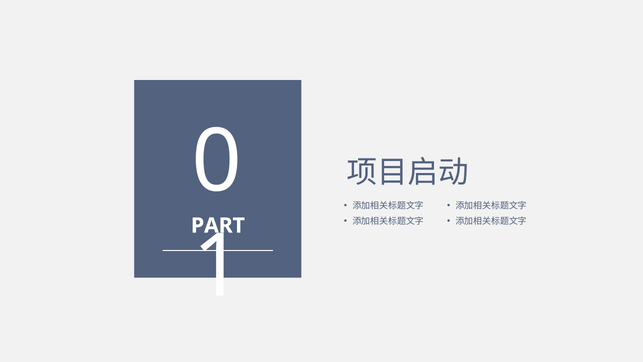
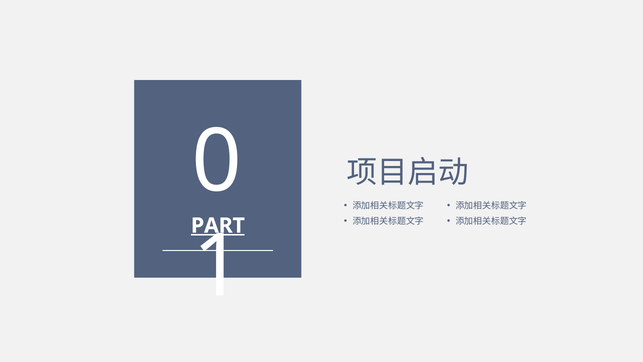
PART underline: none -> present
